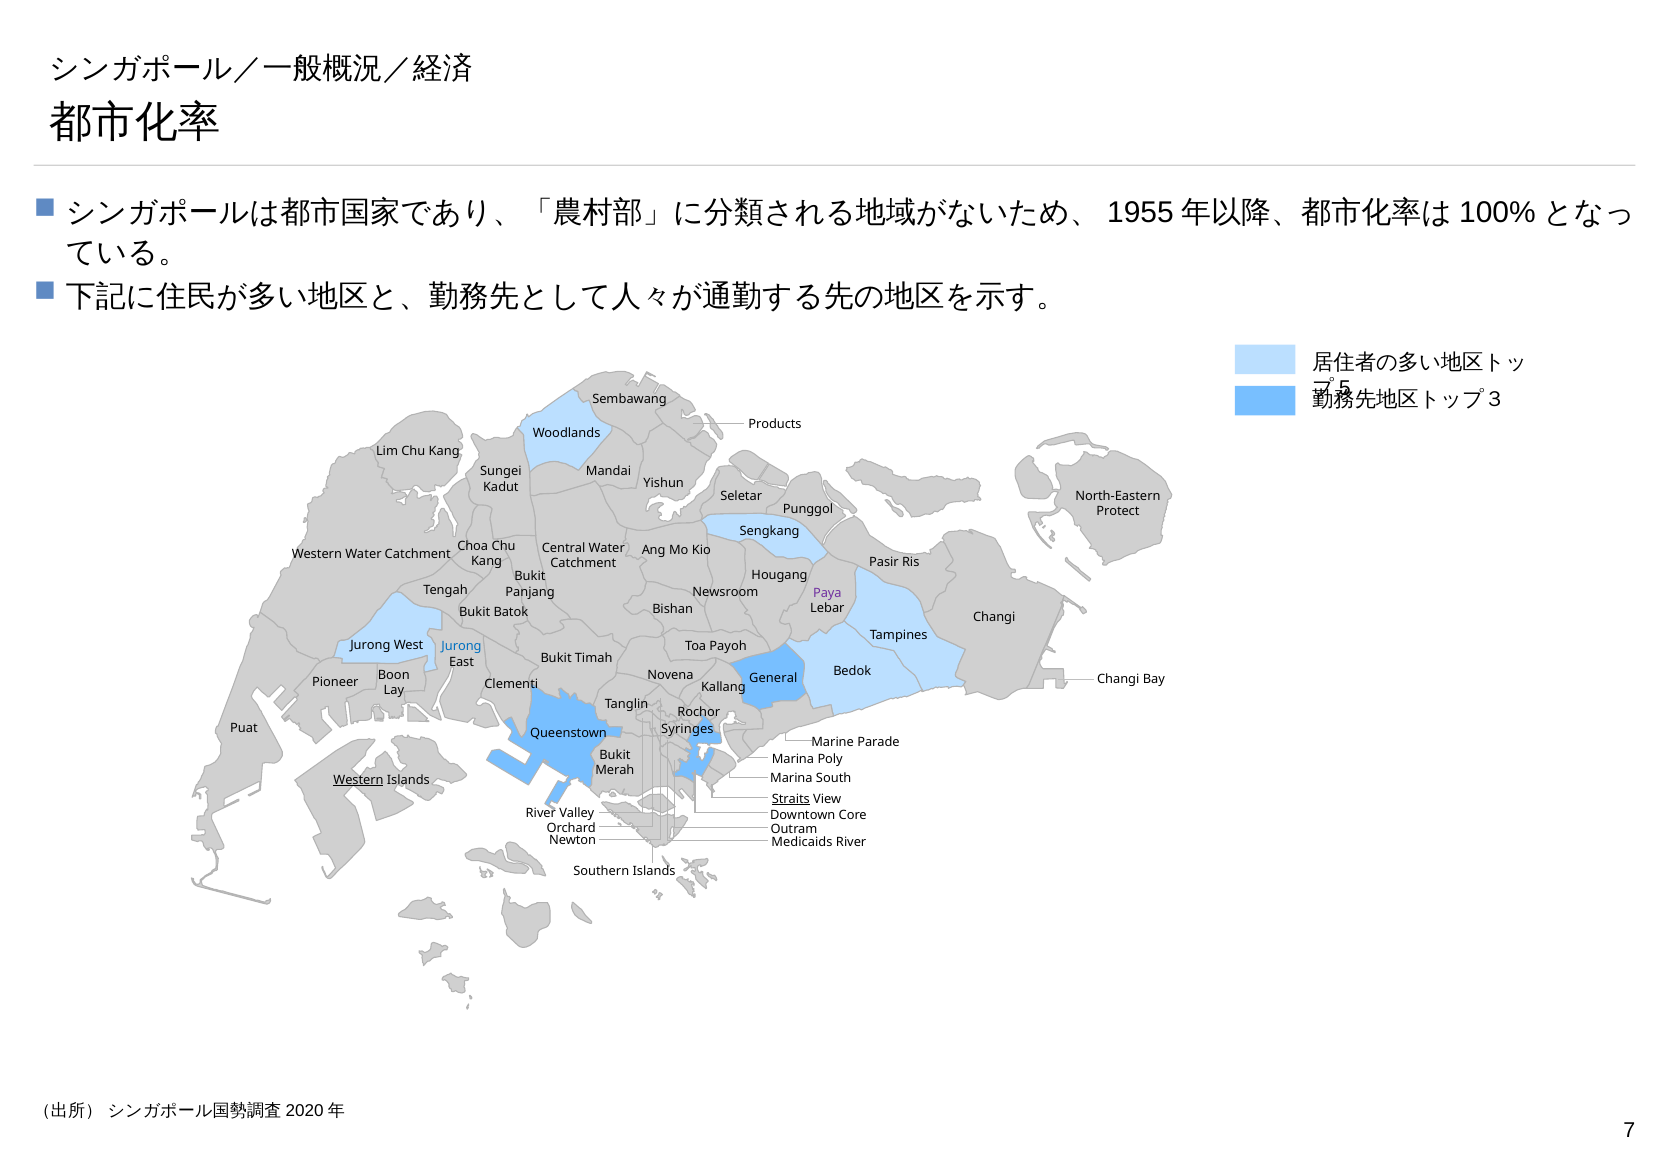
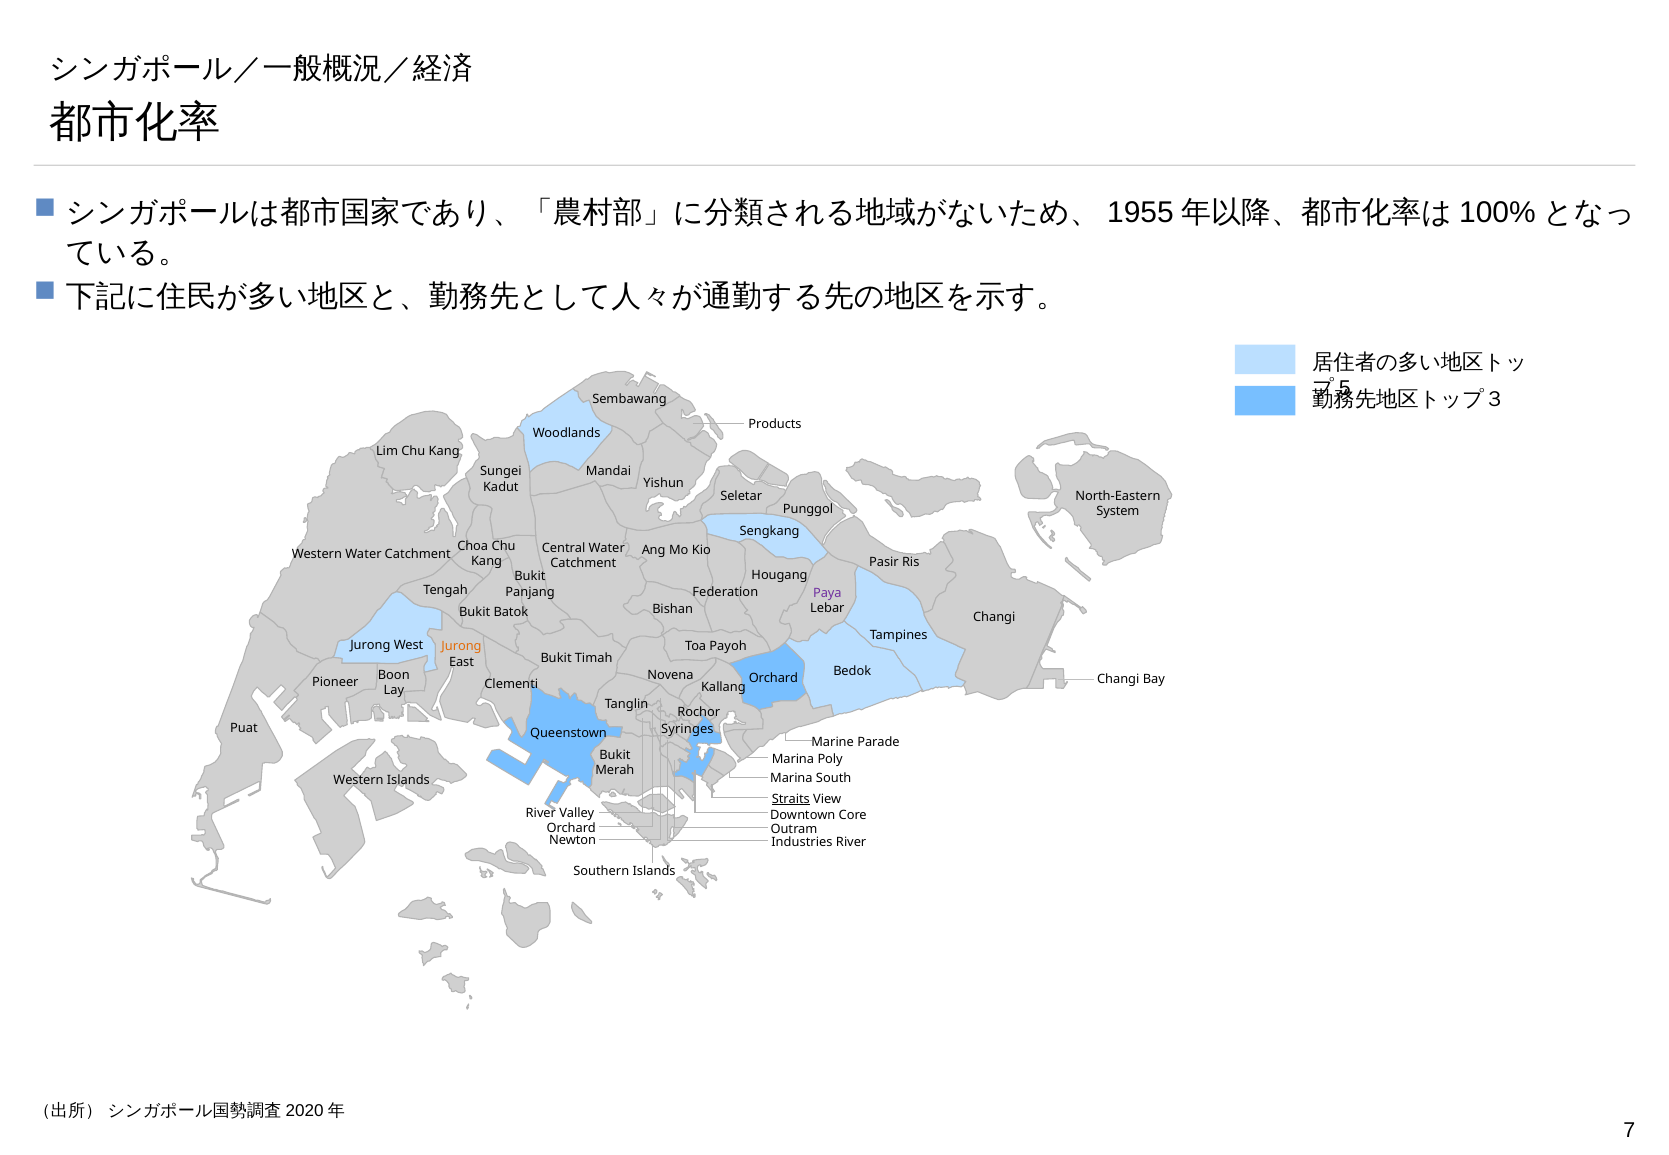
Protect: Protect -> System
Newsroom: Newsroom -> Federation
Jurong at (462, 647) colour: blue -> orange
General at (773, 678): General -> Orchard
Western at (358, 780) underline: present -> none
Medicaids: Medicaids -> Industries
